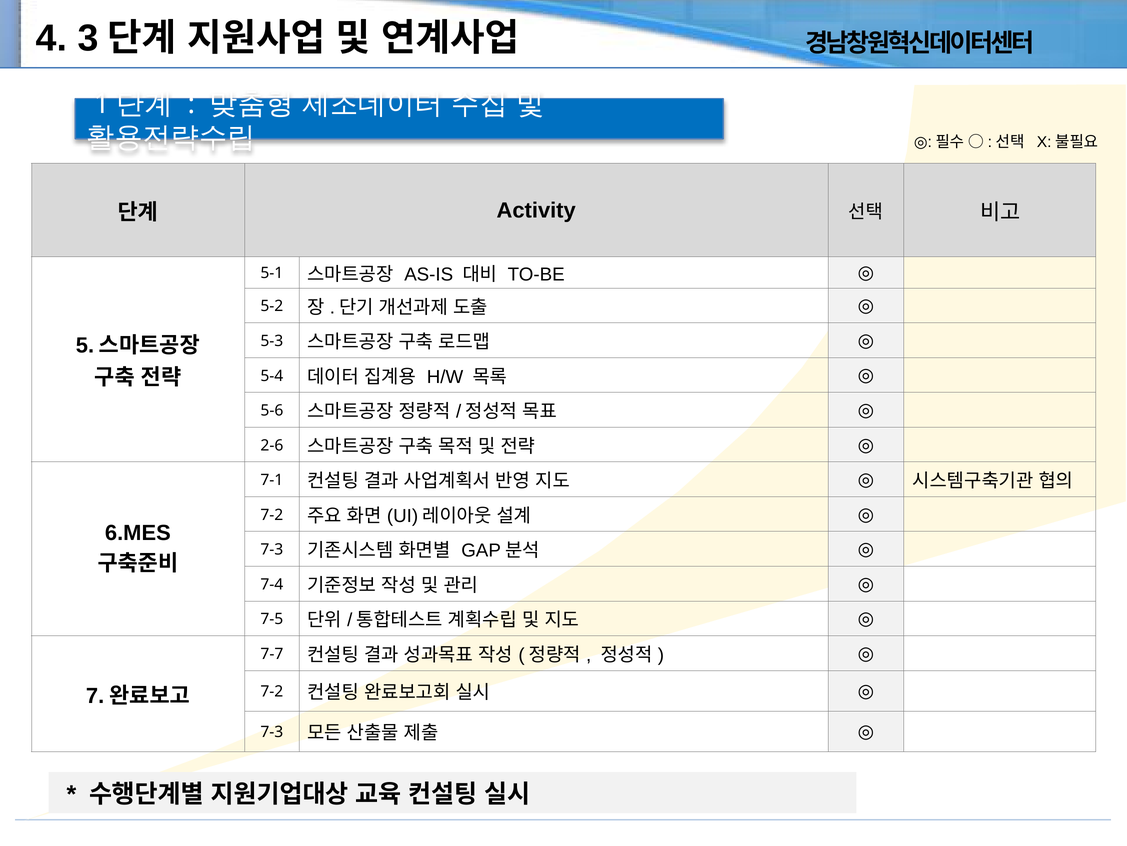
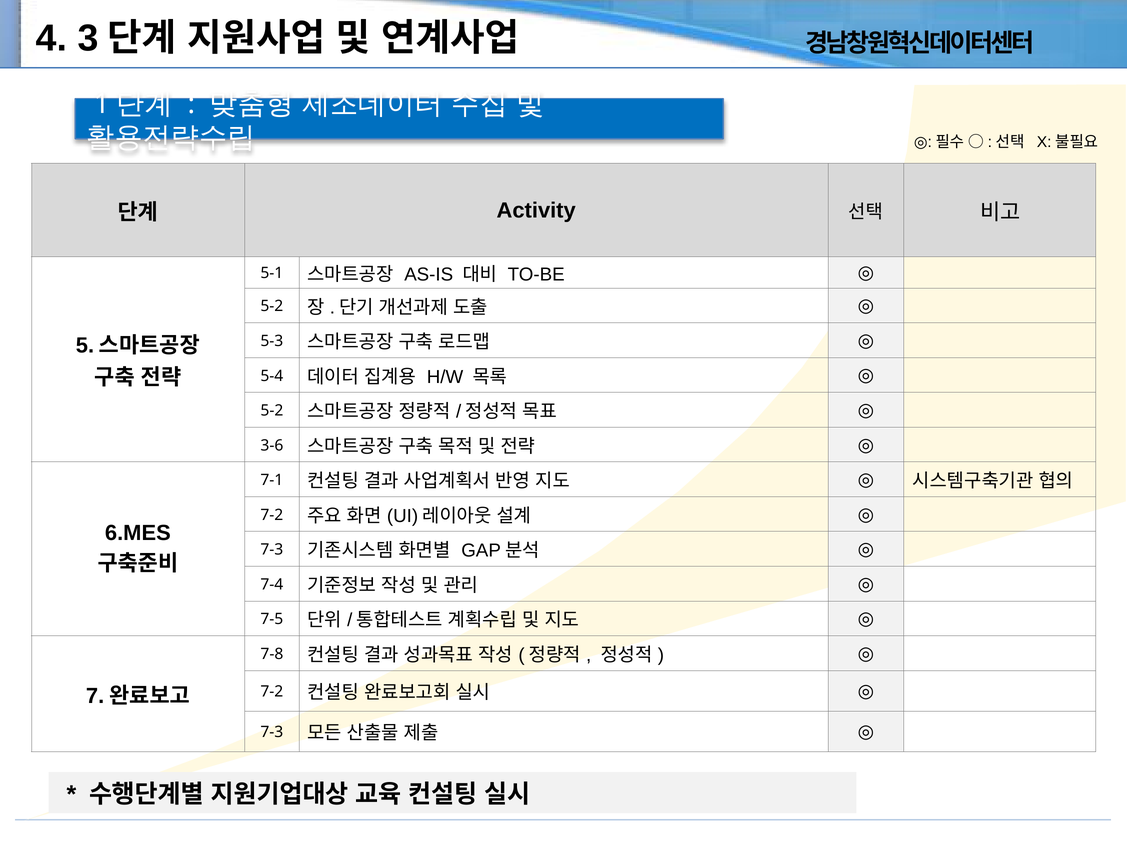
5-6 at (272, 410): 5-6 -> 5-2
2-6: 2-6 -> 3-6
7-7: 7-7 -> 7-8
